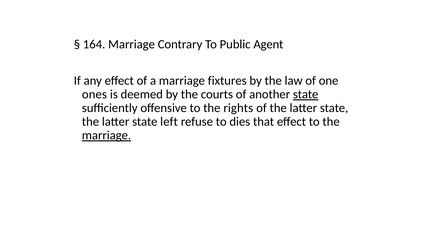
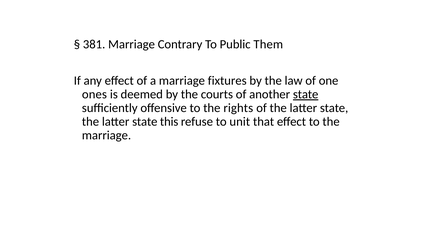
164: 164 -> 381
Agent: Agent -> Them
left: left -> this
dies: dies -> unit
marriage at (107, 135) underline: present -> none
